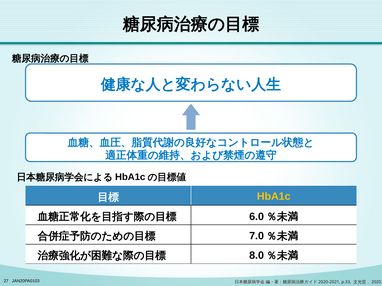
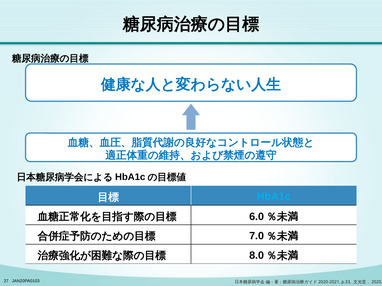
HbA1c colour: yellow -> light blue
